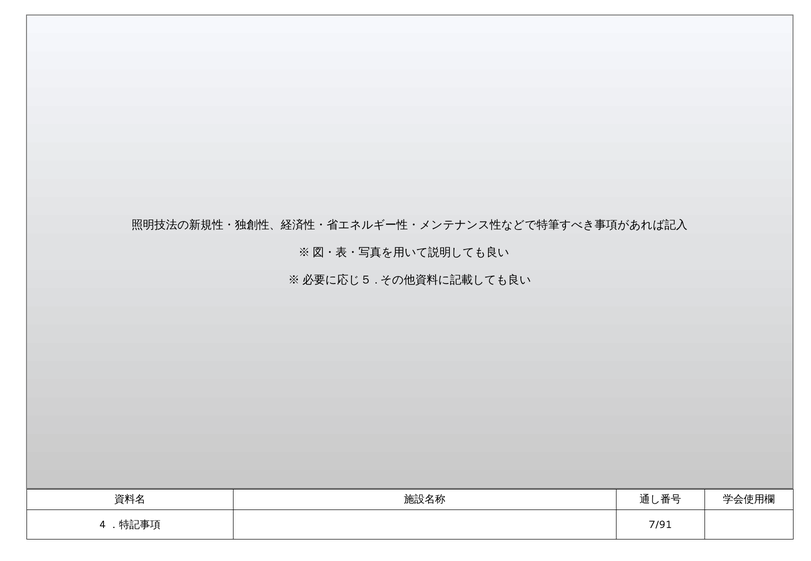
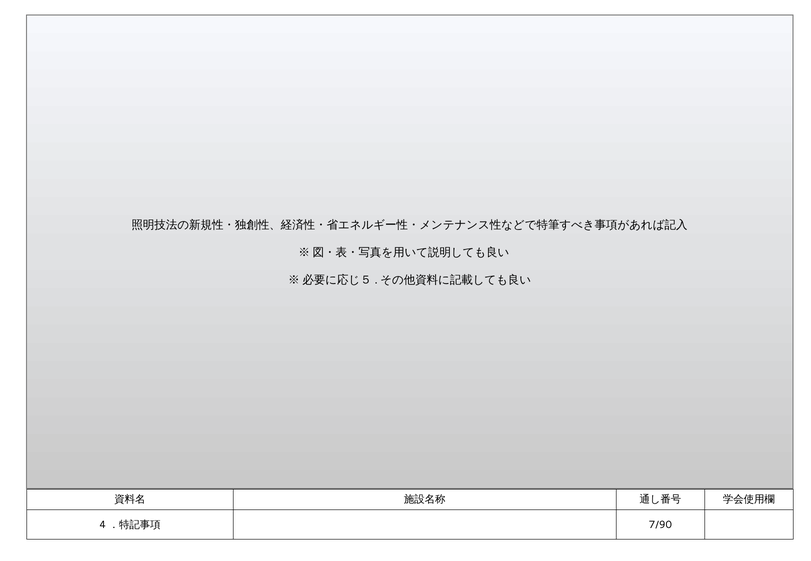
7/91: 7/91 -> 7/90
